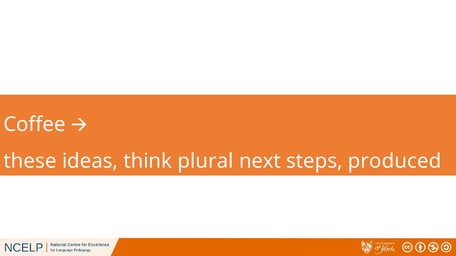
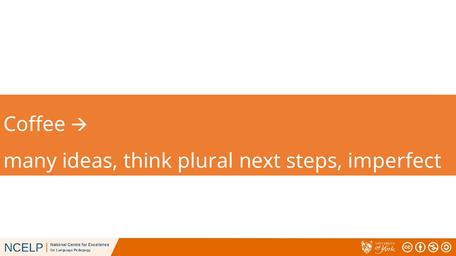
these: these -> many
produced: produced -> imperfect
